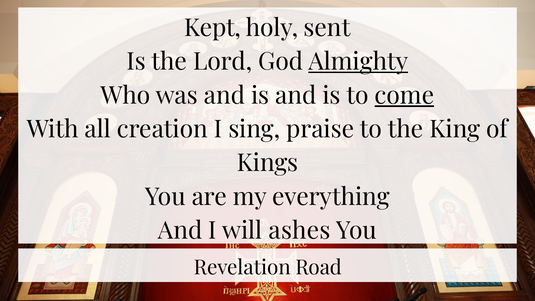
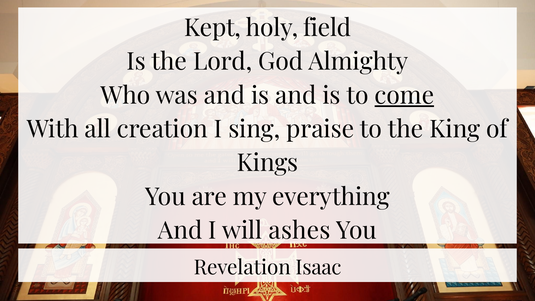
sent: sent -> field
Almighty underline: present -> none
Road: Road -> Isaac
